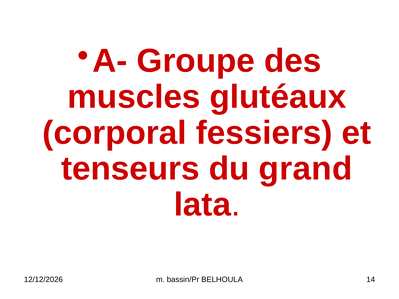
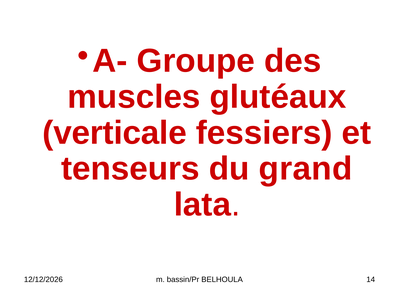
corporal: corporal -> verticale
